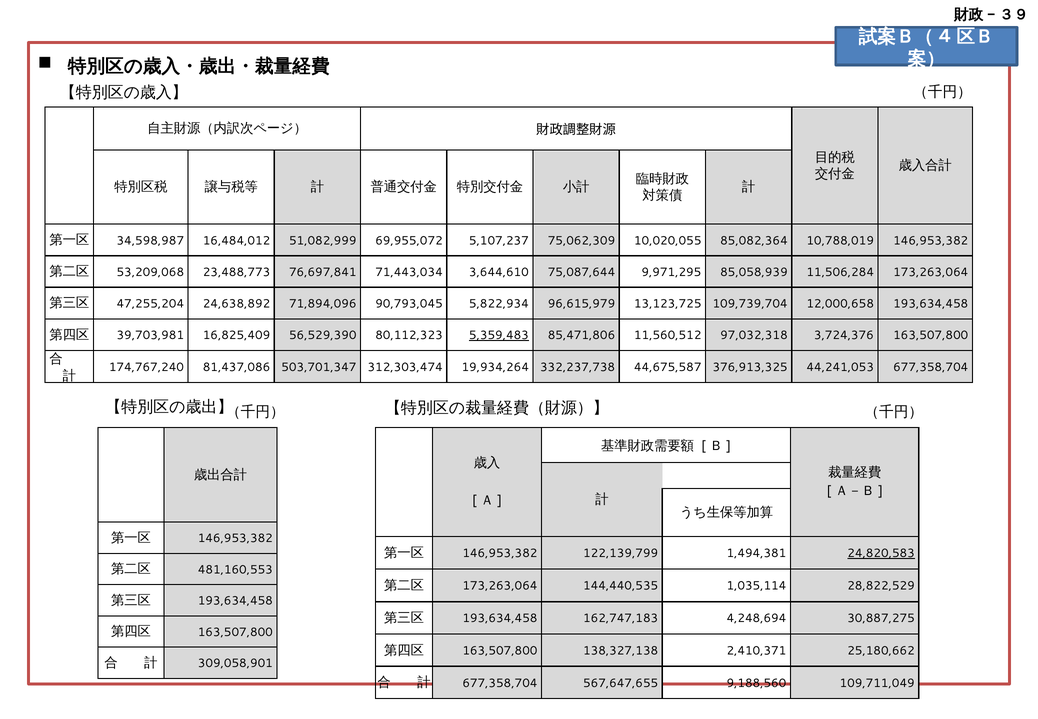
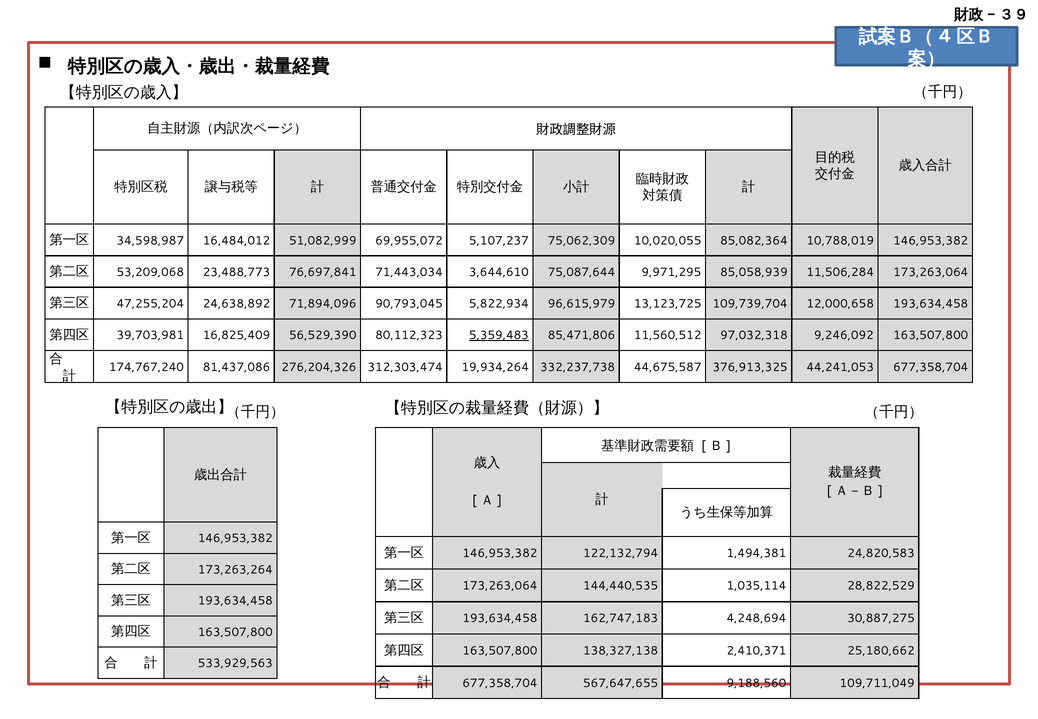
3,724,376: 3,724,376 -> 9,246,092
503,701,347: 503,701,347 -> 276,204,326
122,139,799: 122,139,799 -> 122,132,794
24,820,583 underline: present -> none
481,160,553: 481,160,553 -> 173,263,264
309,058,901: 309,058,901 -> 533,929,563
